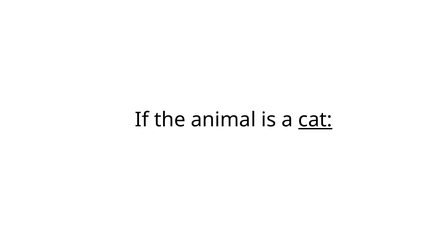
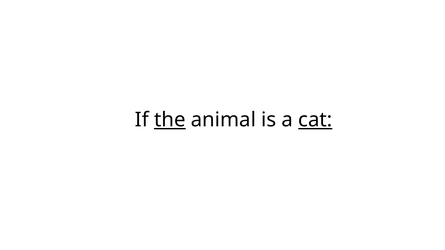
the underline: none -> present
